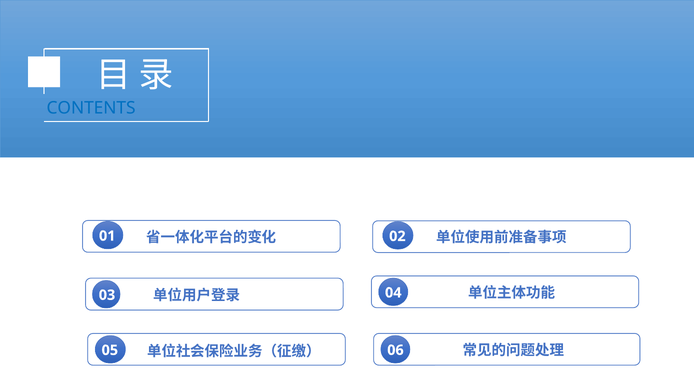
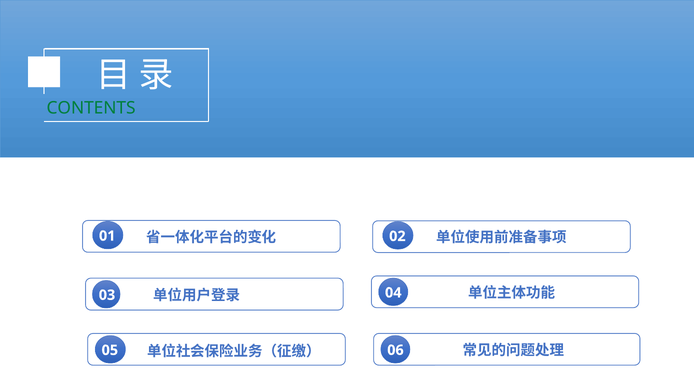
CONTENTS colour: blue -> green
